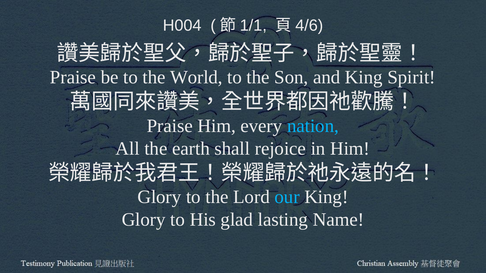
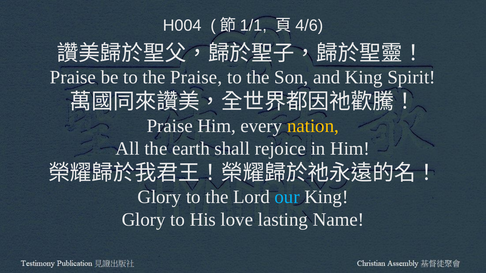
the World: World -> Praise
nation colour: light blue -> yellow
glad: glad -> love
